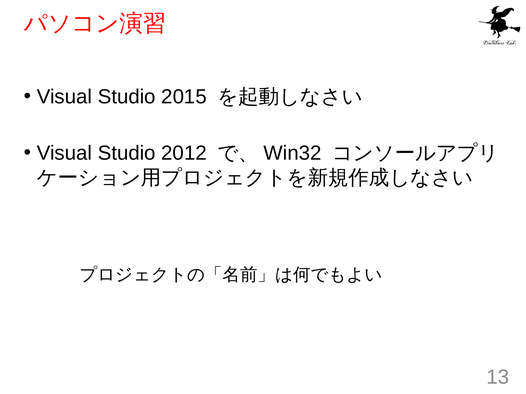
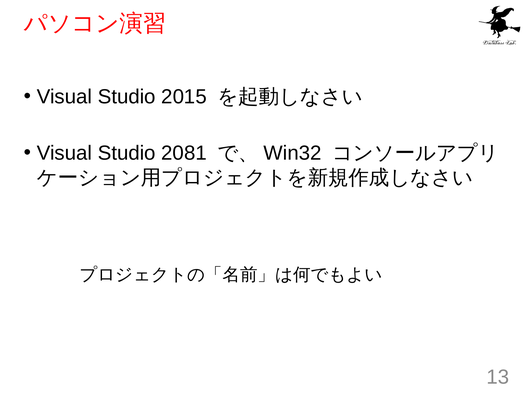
2012: 2012 -> 2081
